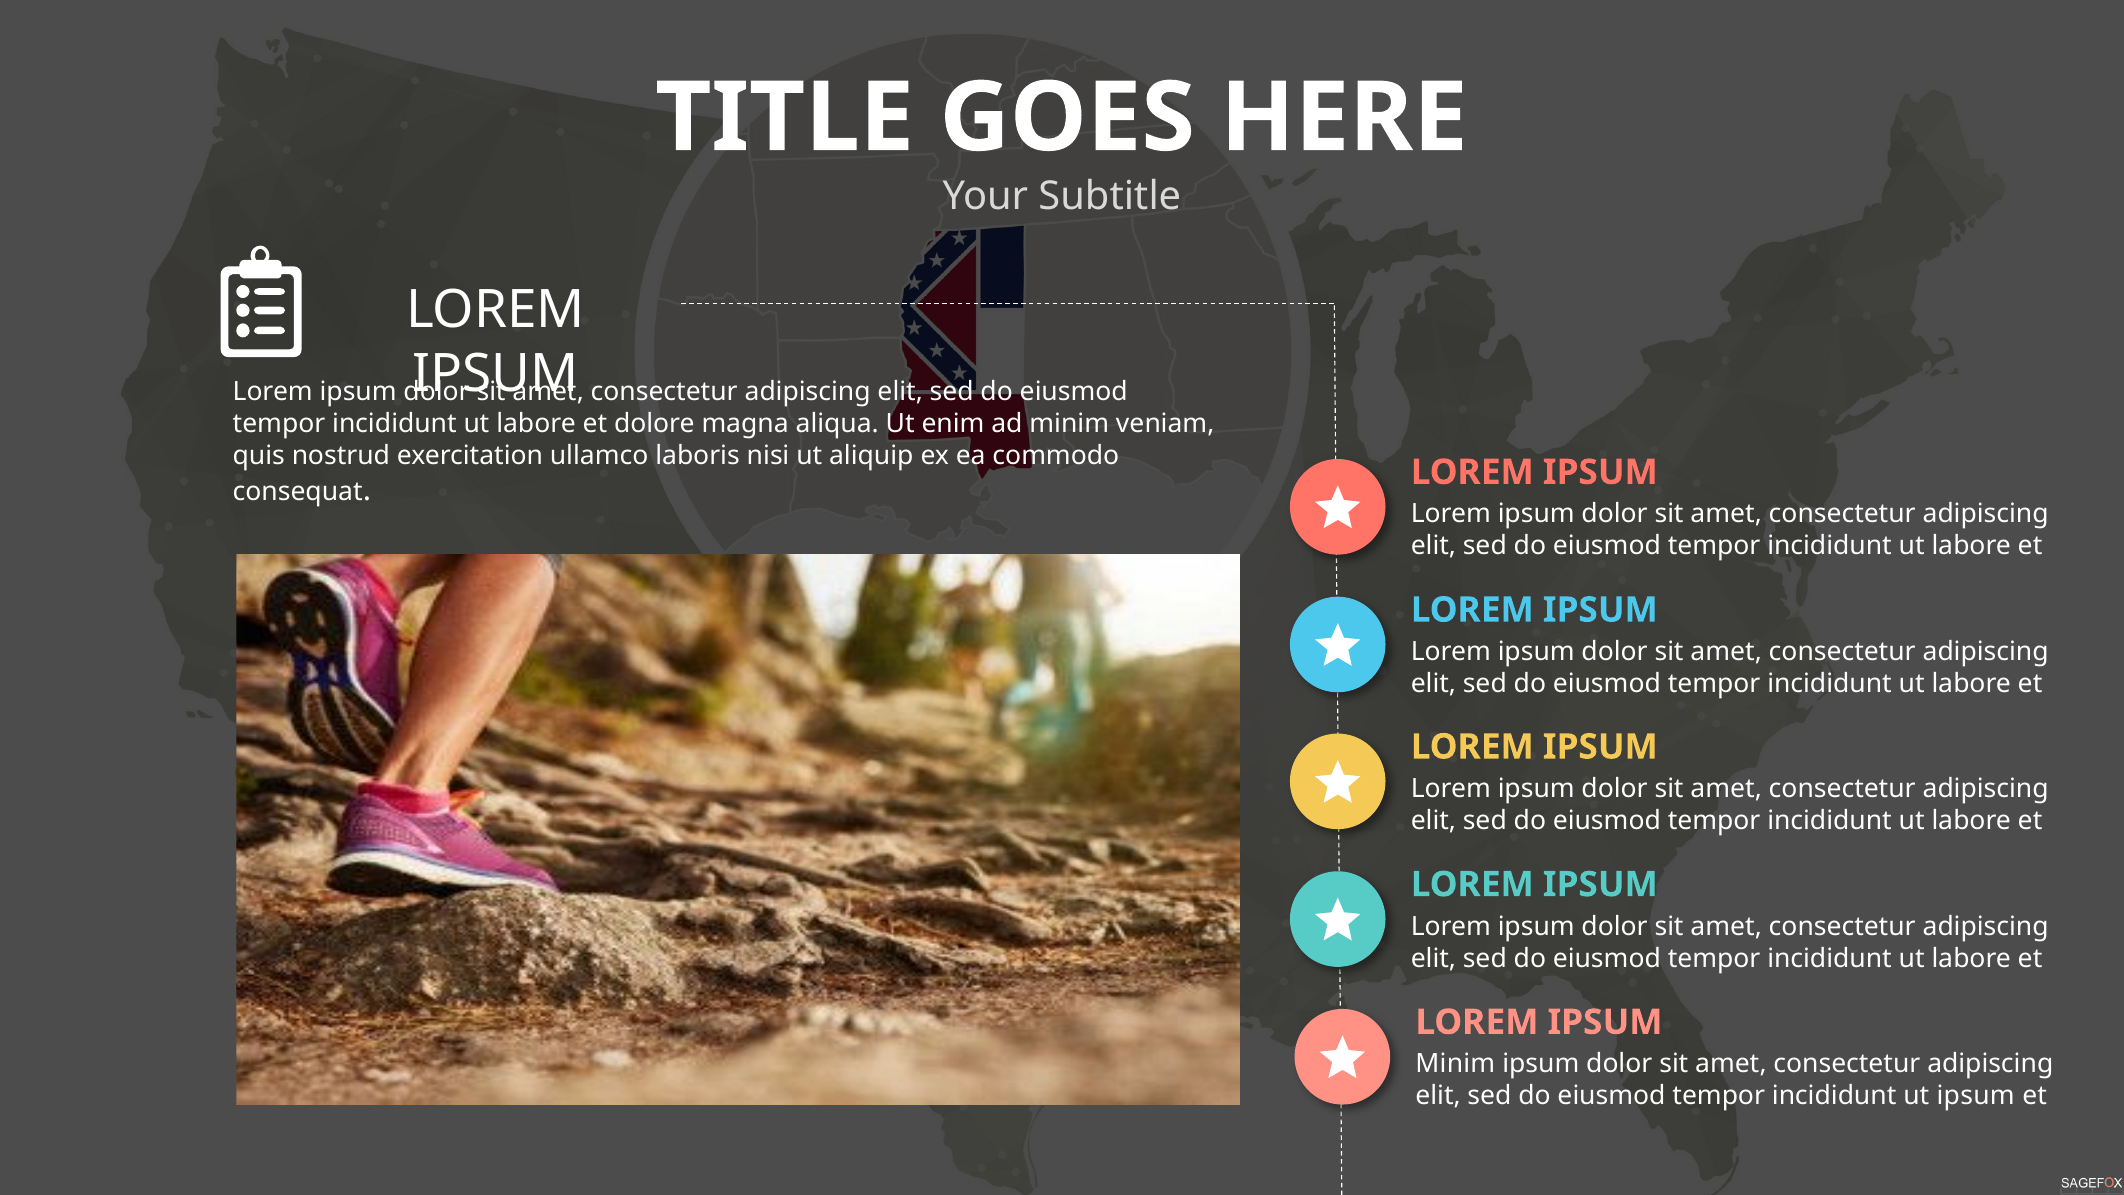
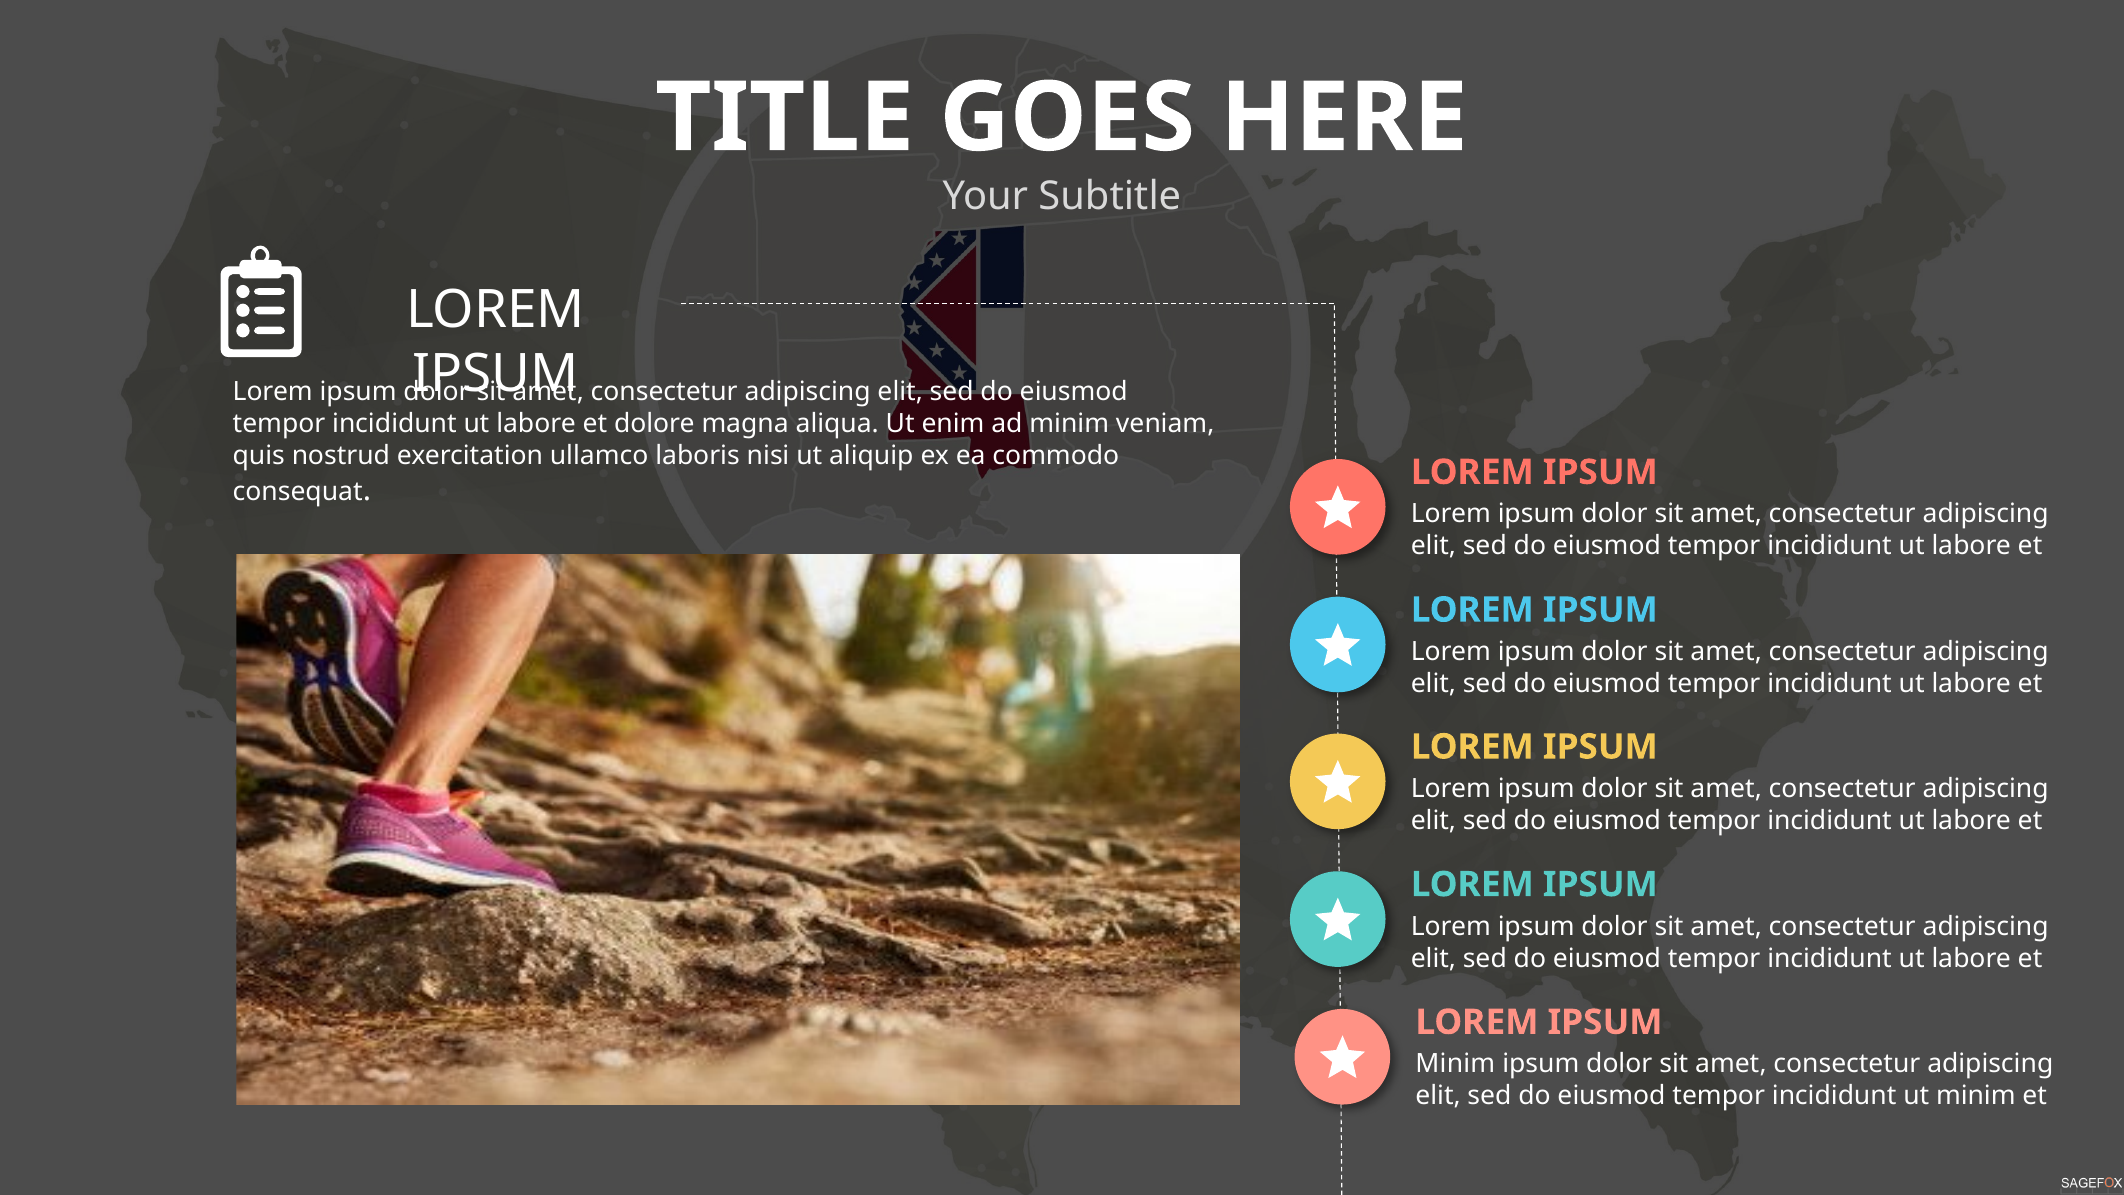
ut ipsum: ipsum -> minim
